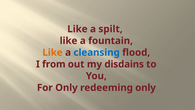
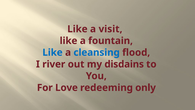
spilt: spilt -> visit
Like at (52, 52) colour: orange -> blue
from: from -> river
For Only: Only -> Love
